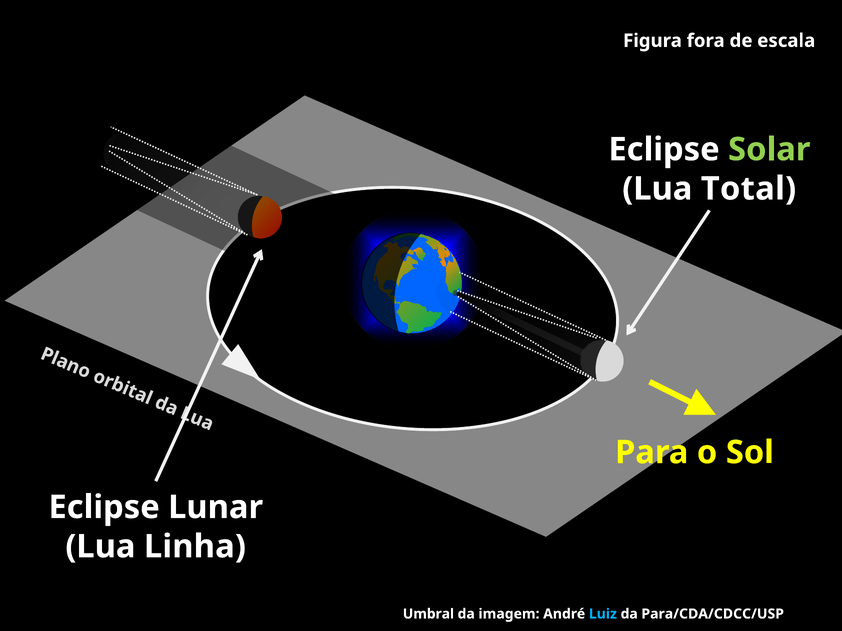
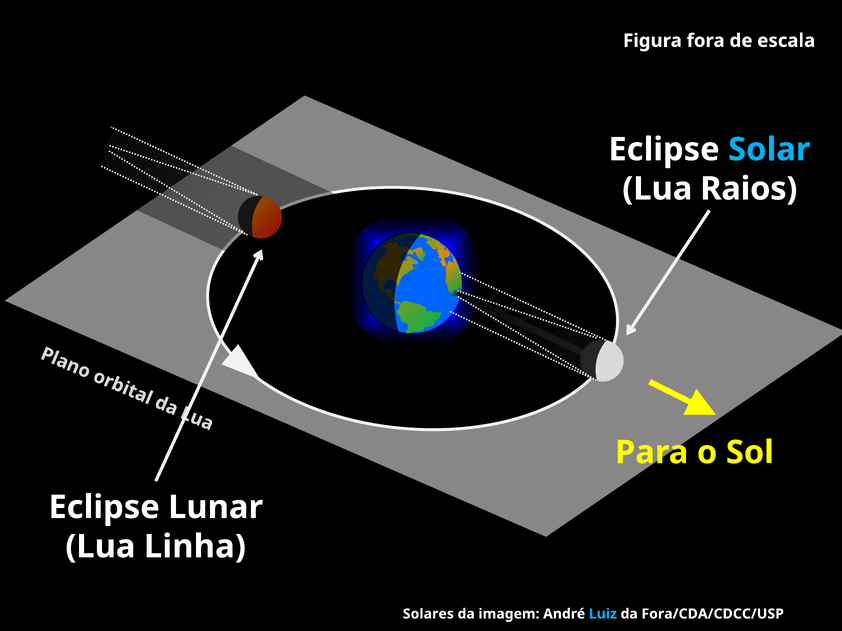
Solar colour: light green -> light blue
Total: Total -> Raios
Umbral: Umbral -> Solares
Para/CDA/CDCC/USP: Para/CDA/CDCC/USP -> Fora/CDA/CDCC/USP
